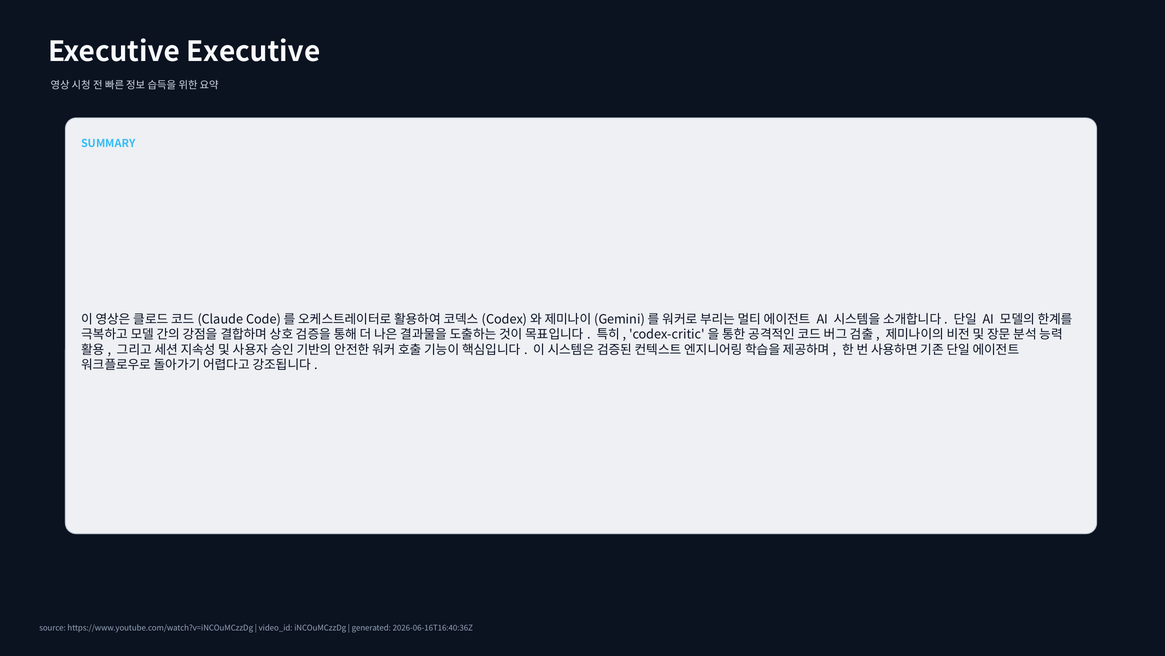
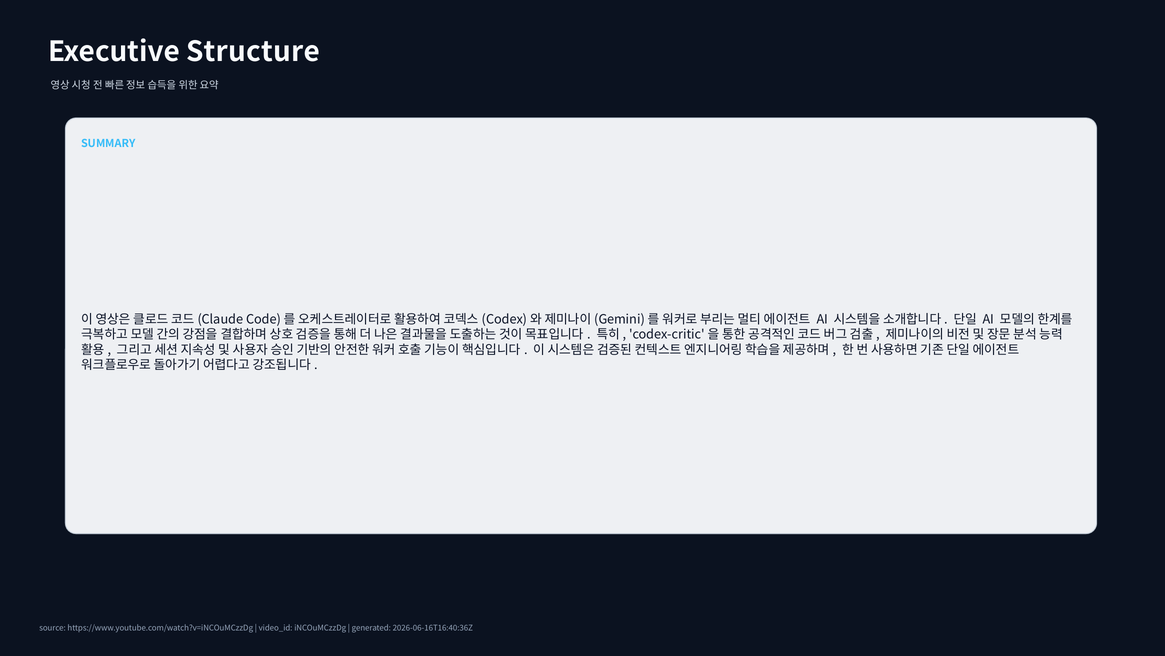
Executive Executive: Executive -> Structure
